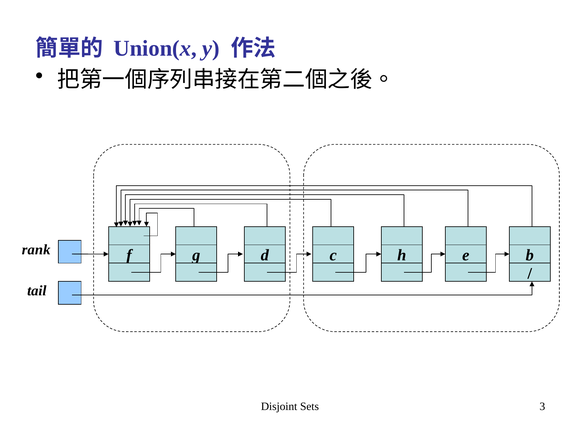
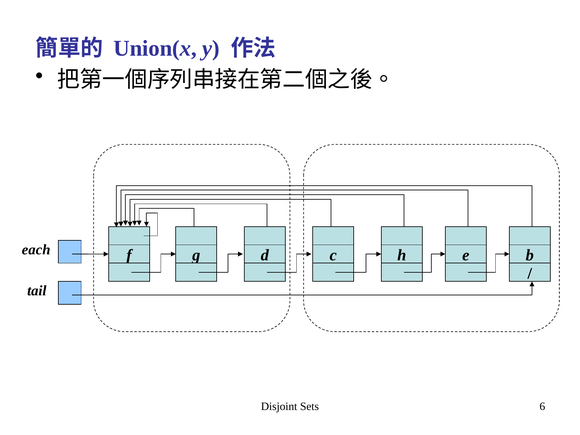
rank: rank -> each
3: 3 -> 6
